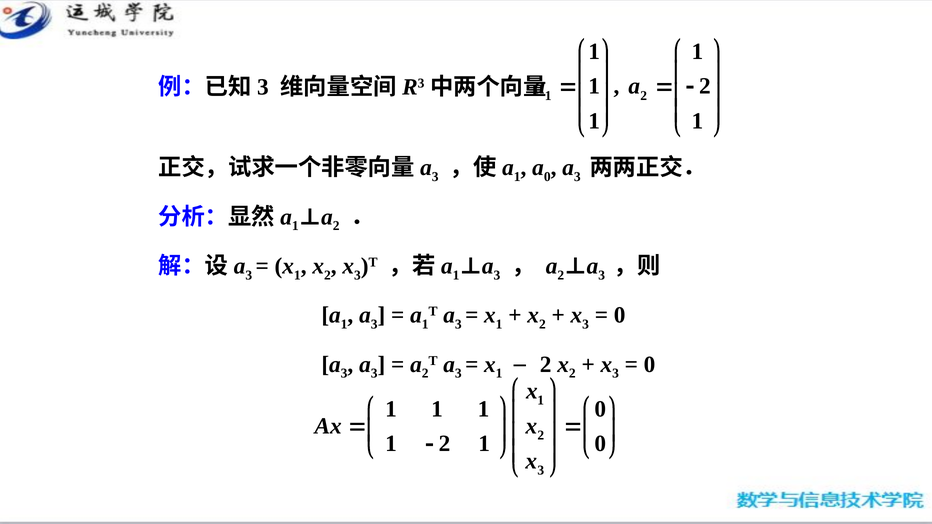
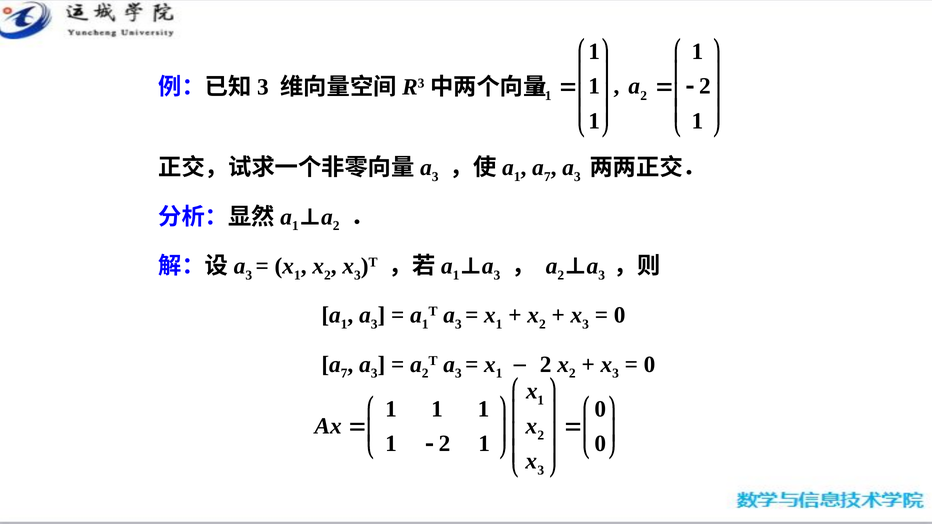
0 at (547, 177): 0 -> 7
3 at (344, 374): 3 -> 7
